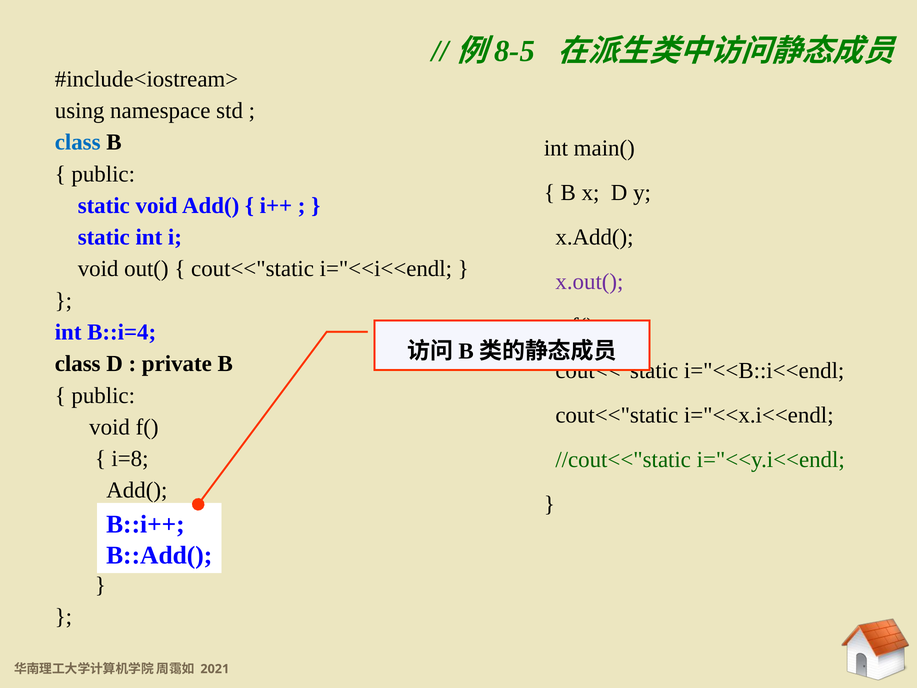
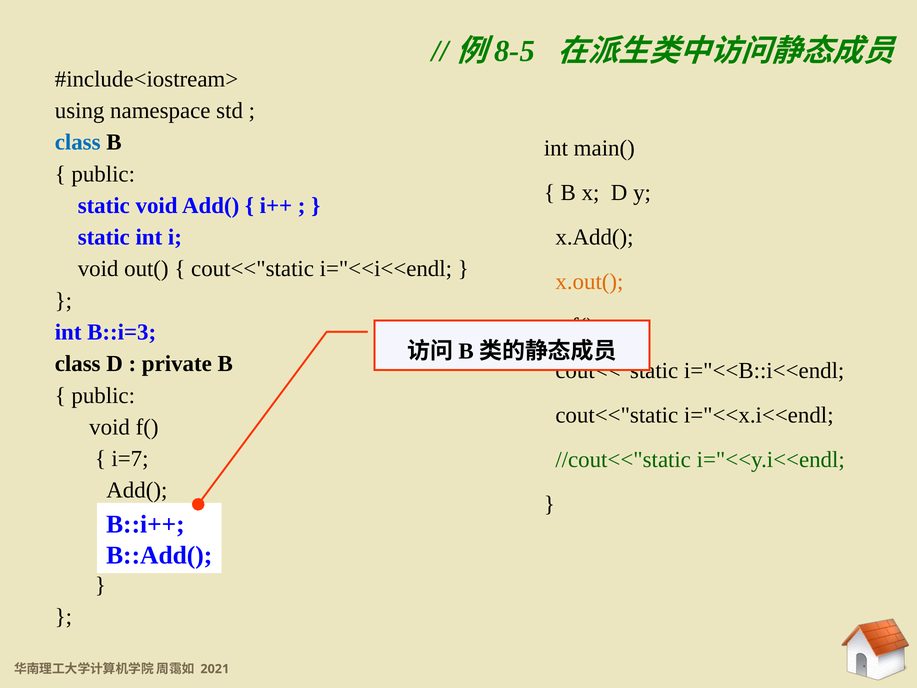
x.out( colour: purple -> orange
B::i=4: B::i=4 -> B::i=3
i=8: i=8 -> i=7
